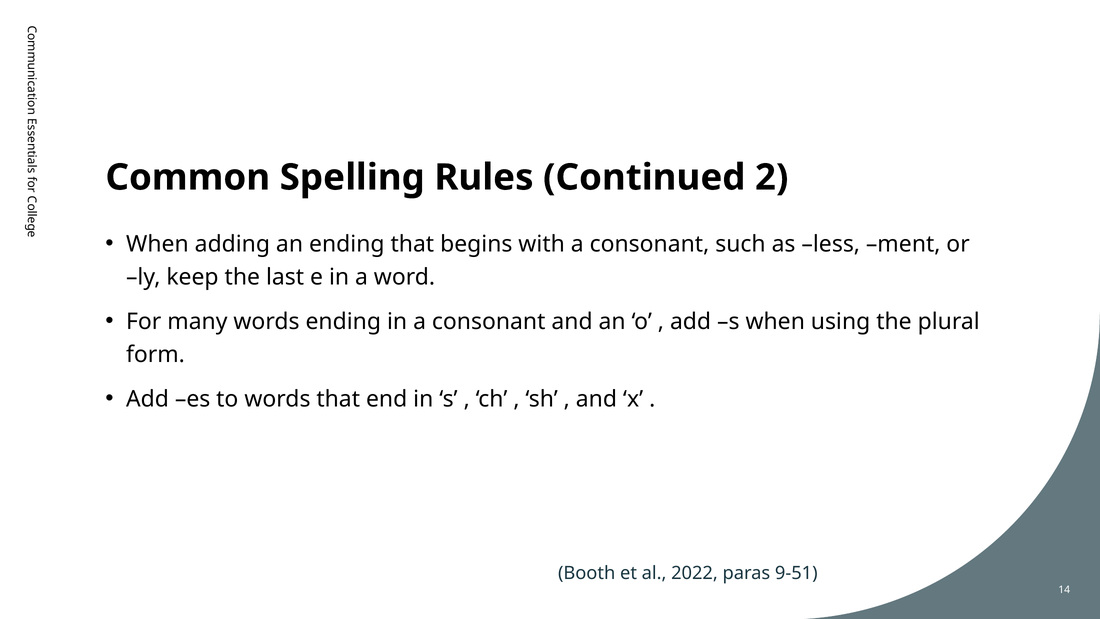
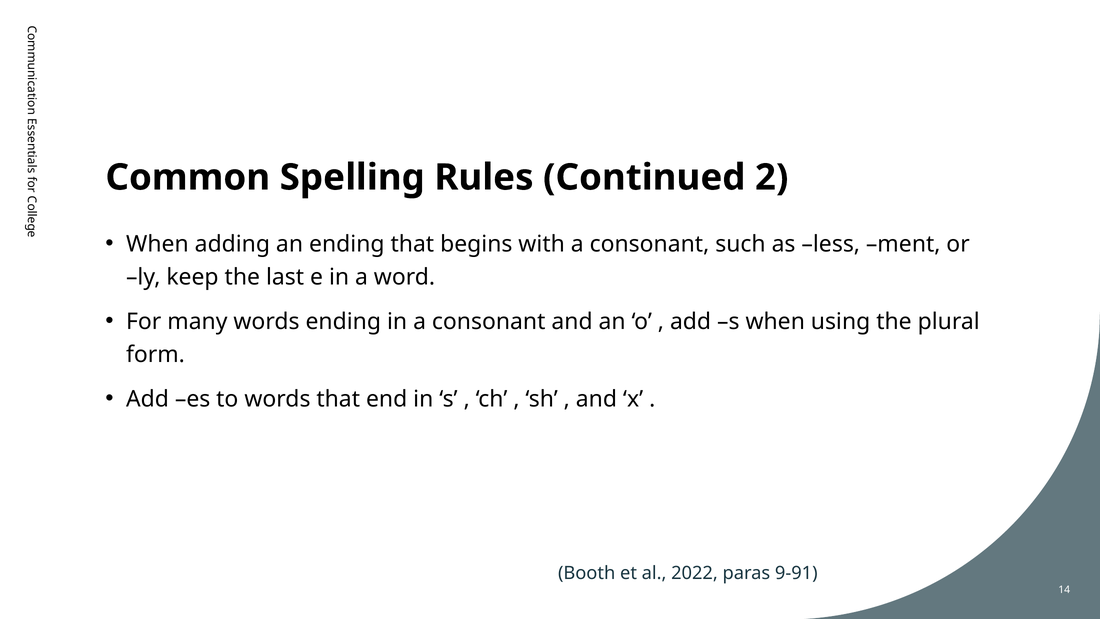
9-51: 9-51 -> 9-91
